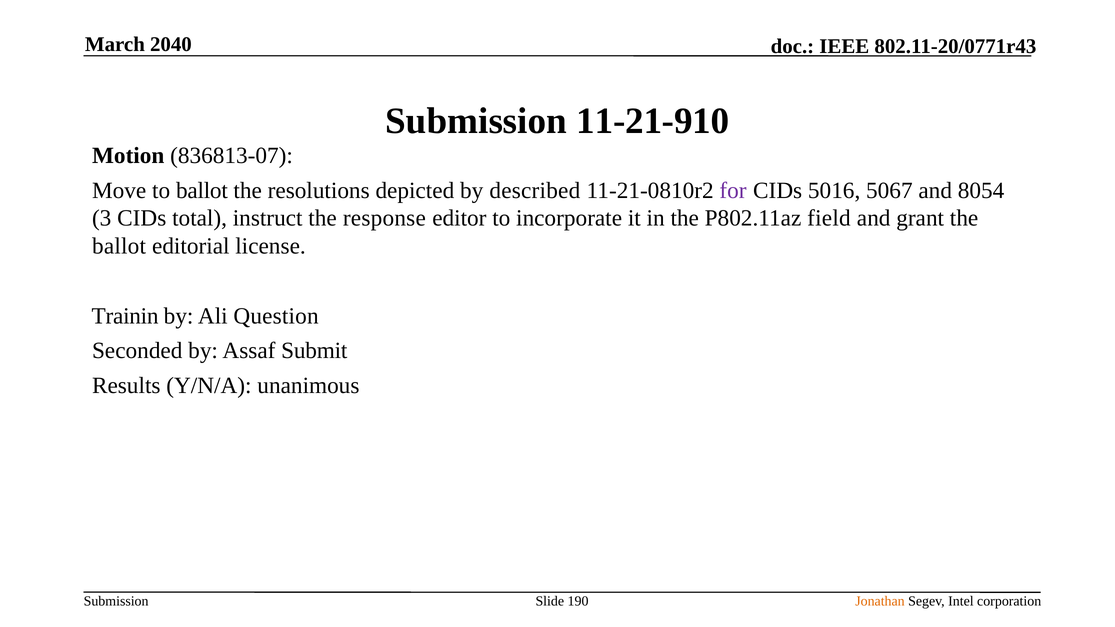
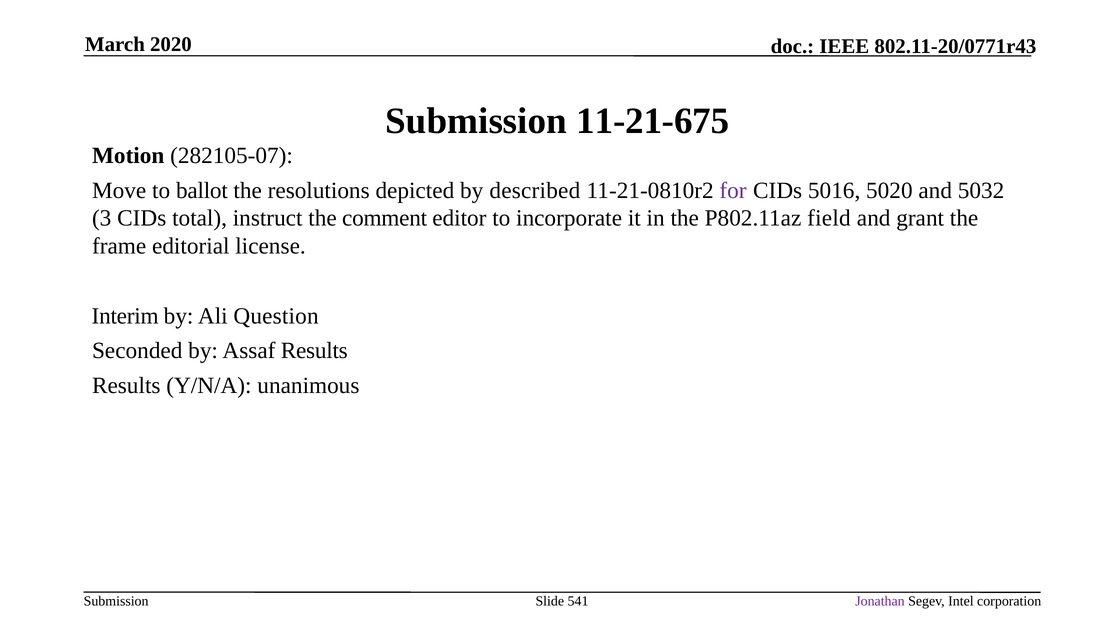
2040: 2040 -> 2020
11-21-910: 11-21-910 -> 11-21-675
836813-07: 836813-07 -> 282105-07
5067: 5067 -> 5020
8054: 8054 -> 5032
response: response -> comment
ballot at (119, 246): ballot -> frame
Trainin: Trainin -> Interim
Assaf Submit: Submit -> Results
190: 190 -> 541
Jonathan colour: orange -> purple
